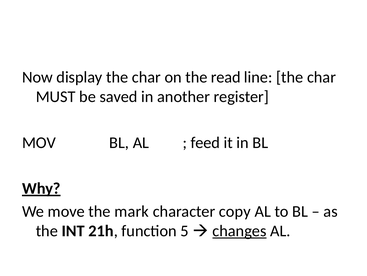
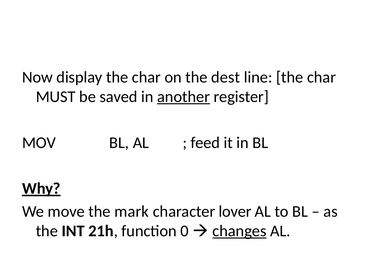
read: read -> dest
another underline: none -> present
copy: copy -> lover
5: 5 -> 0
